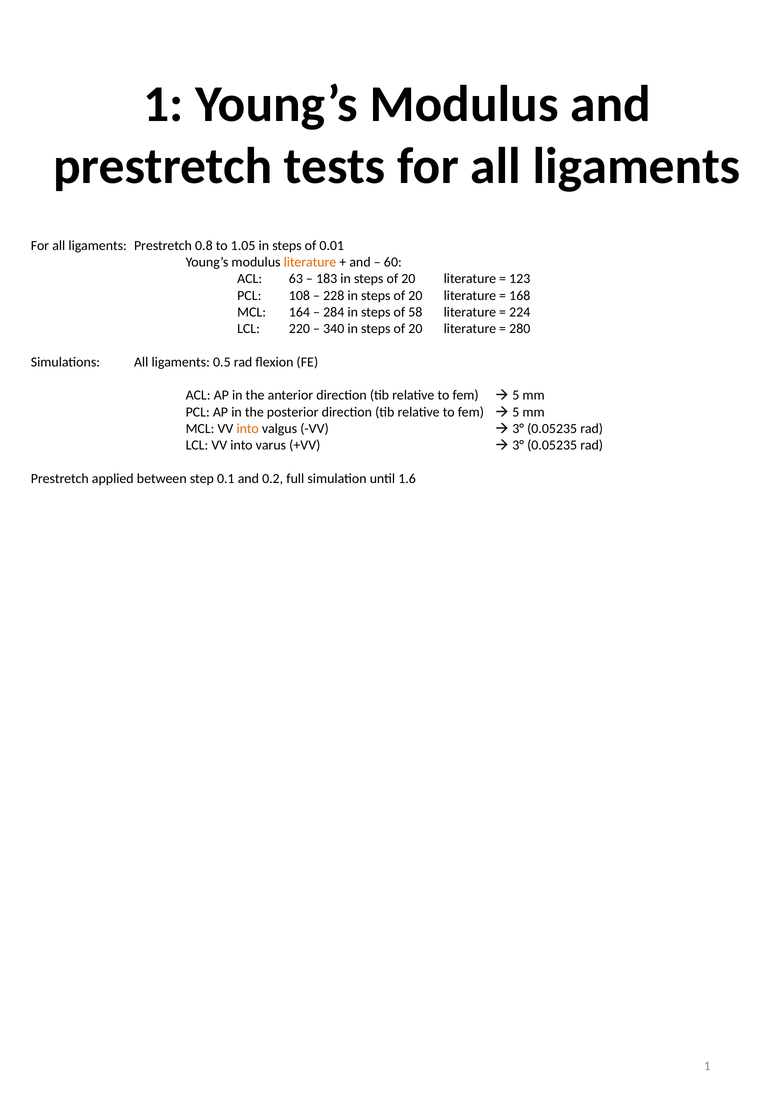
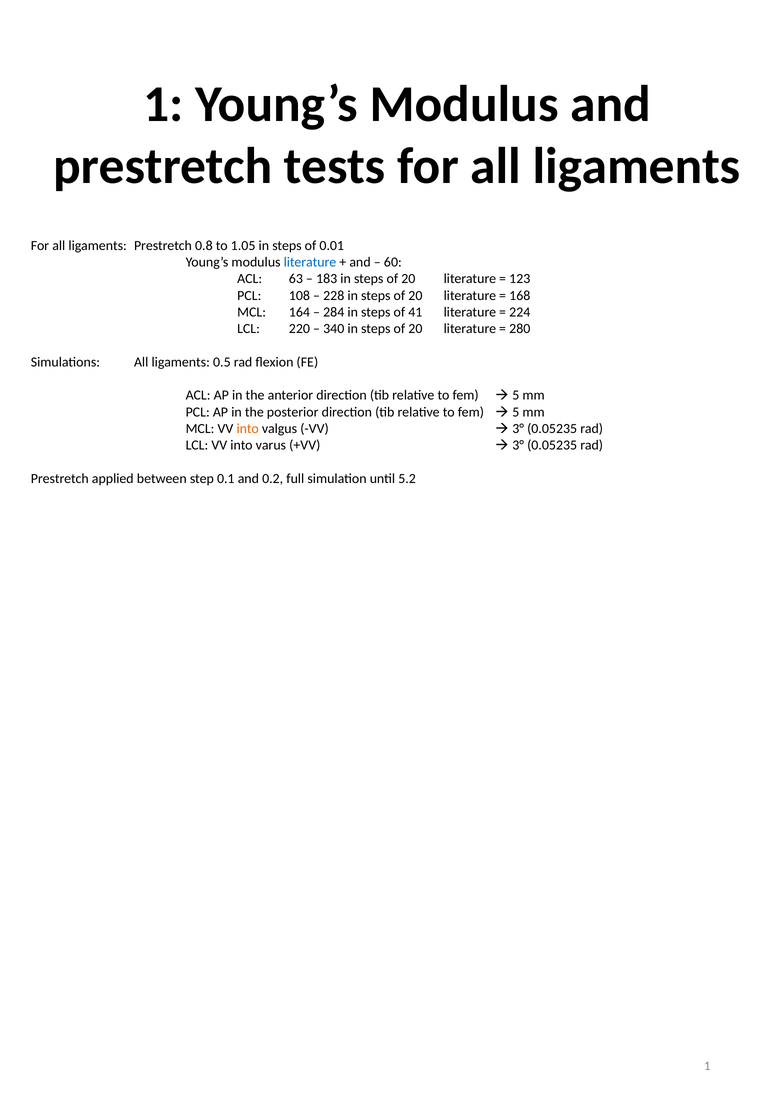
literature at (310, 262) colour: orange -> blue
58: 58 -> 41
1.6: 1.6 -> 5.2
